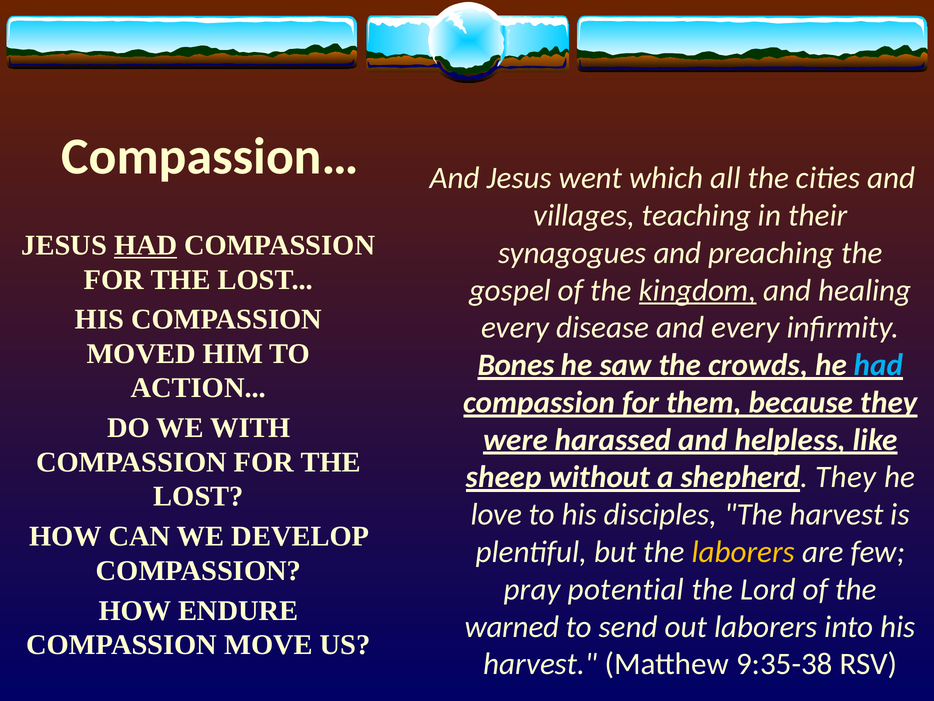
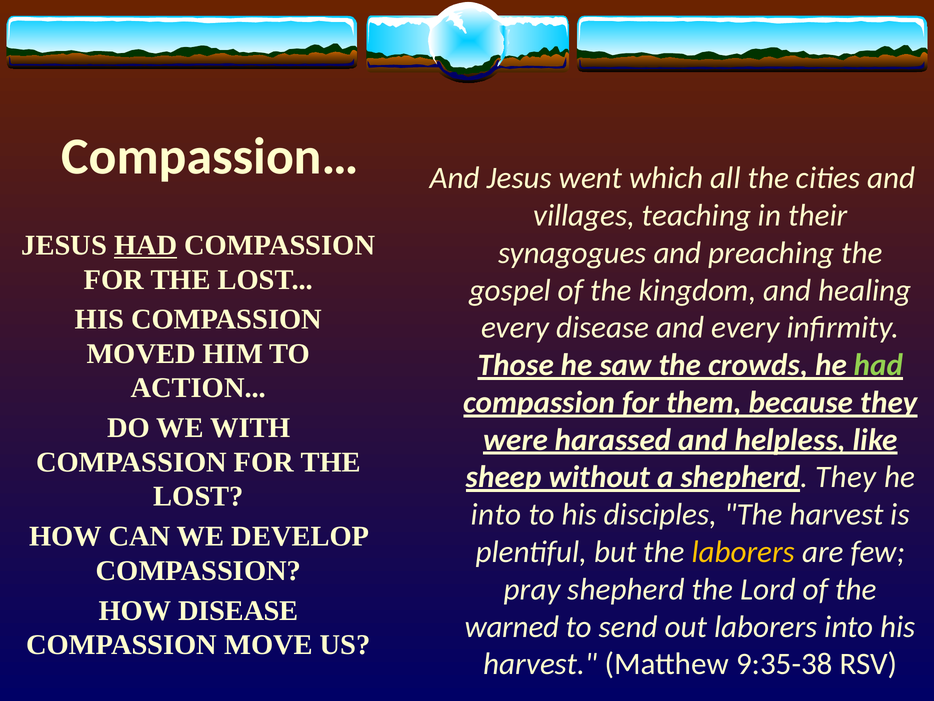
kingdom underline: present -> none
Bones: Bones -> Those
had at (879, 365) colour: light blue -> light green
love at (496, 514): love -> into
pray potential: potential -> shepherd
HOW ENDURE: ENDURE -> DISEASE
